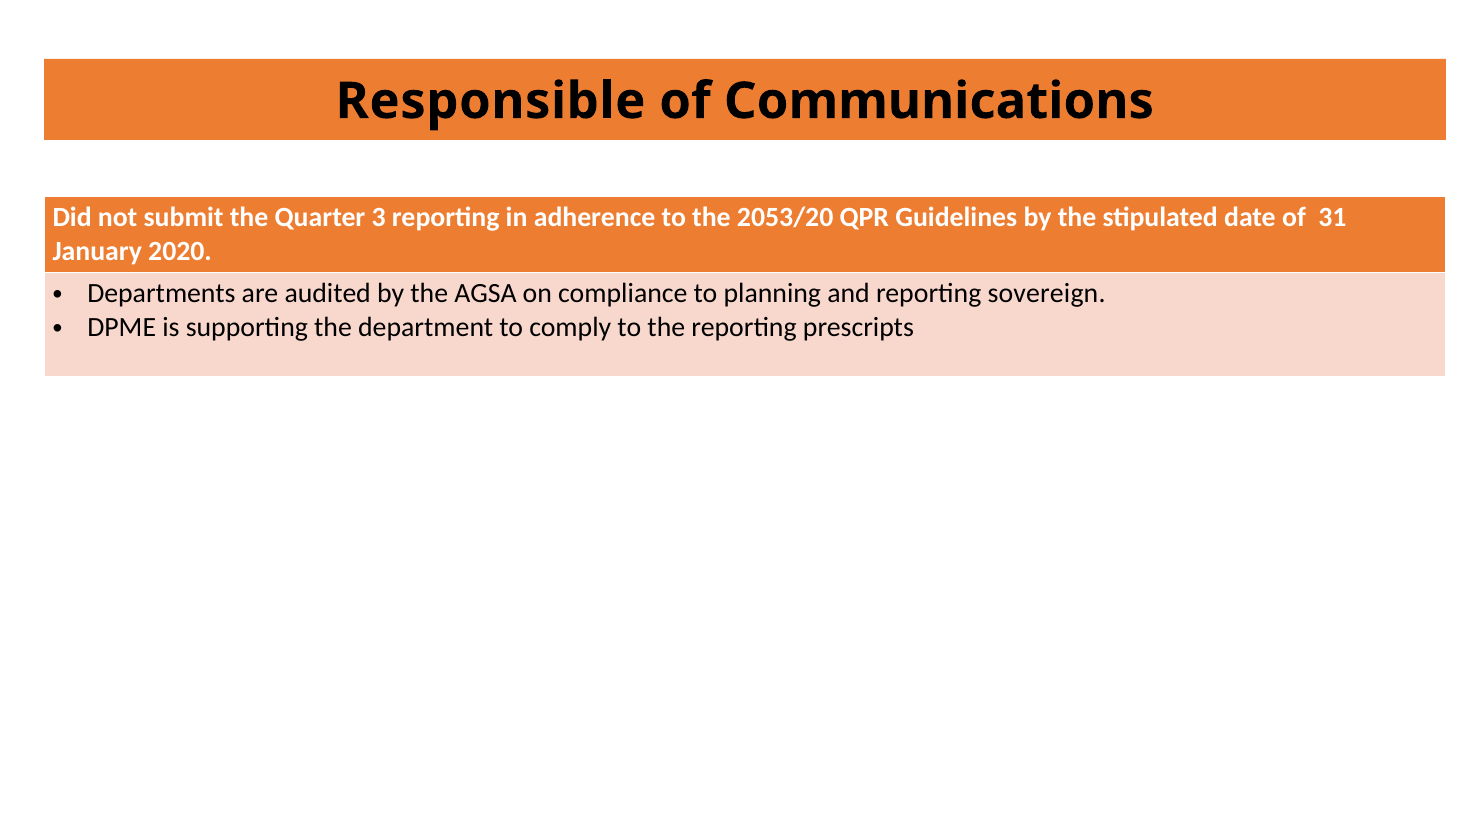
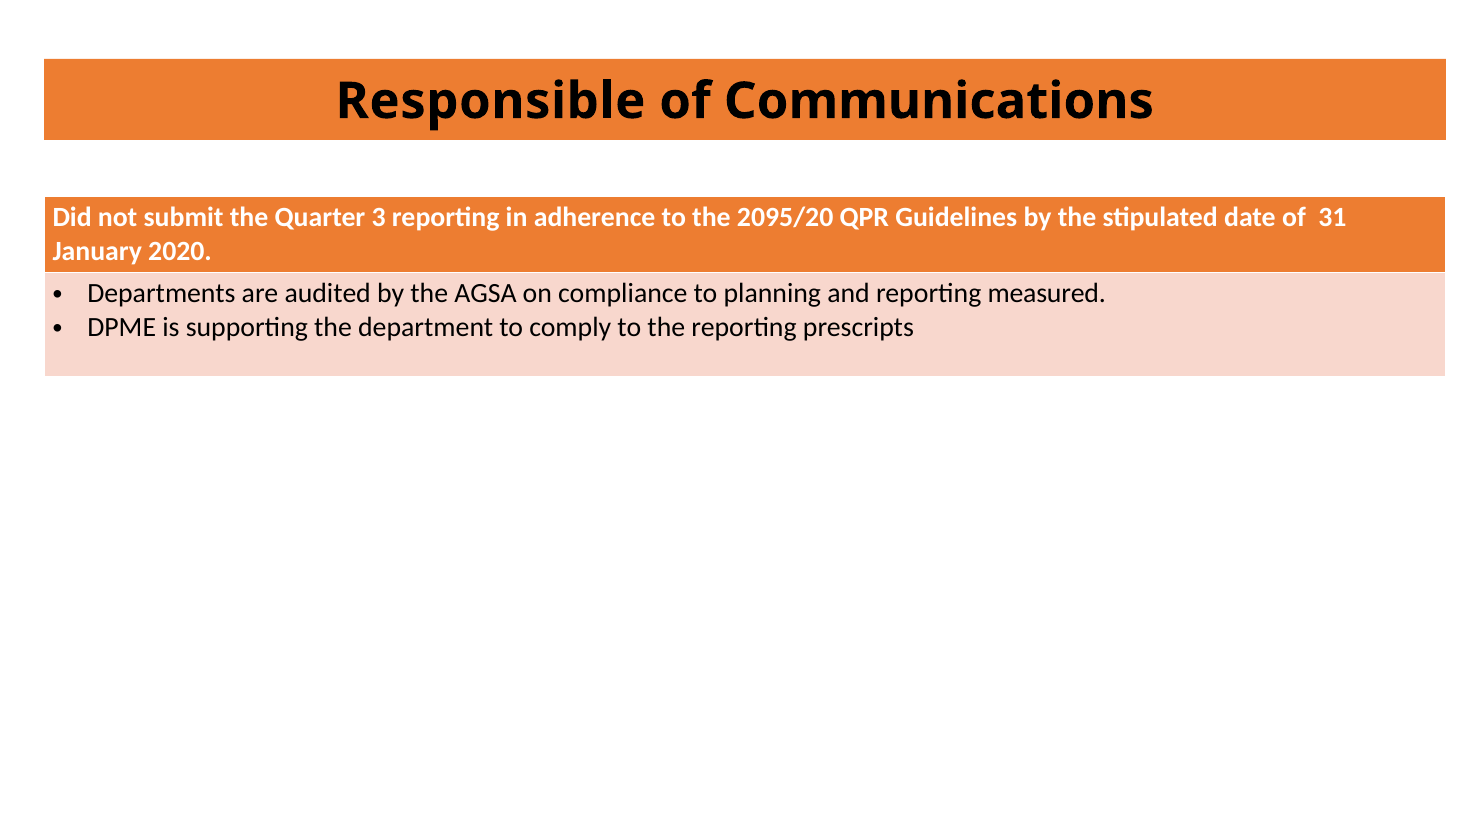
2053/20: 2053/20 -> 2095/20
sovereign: sovereign -> measured
